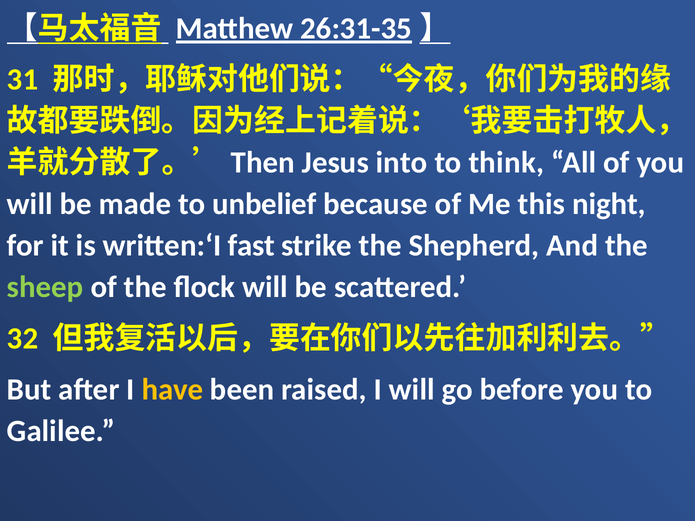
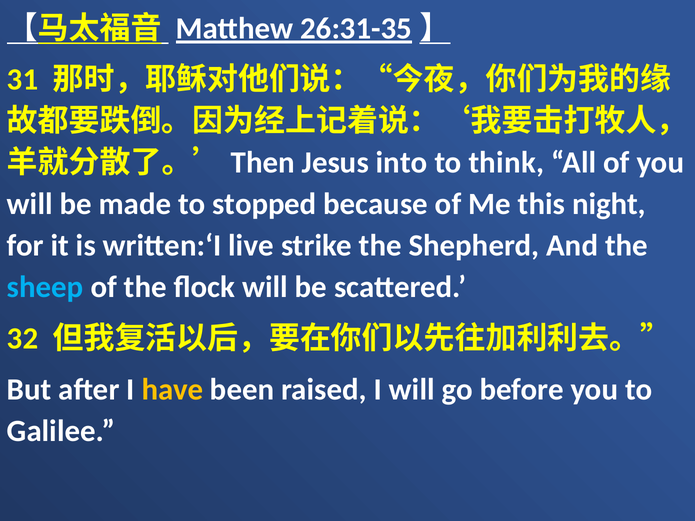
unbelief: unbelief -> stopped
fast: fast -> live
sheep colour: light green -> light blue
